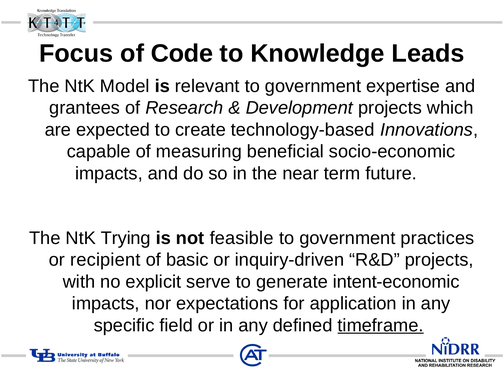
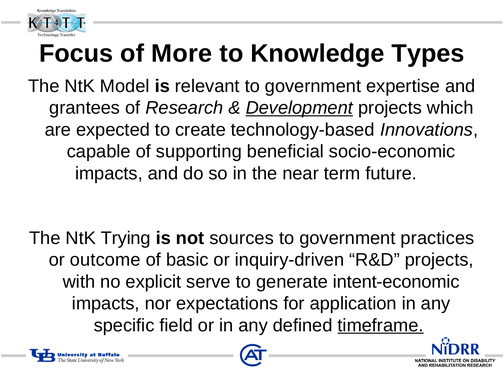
Code: Code -> More
Leads: Leads -> Types
Development underline: none -> present
measuring: measuring -> supporting
feasible: feasible -> sources
recipient: recipient -> outcome
